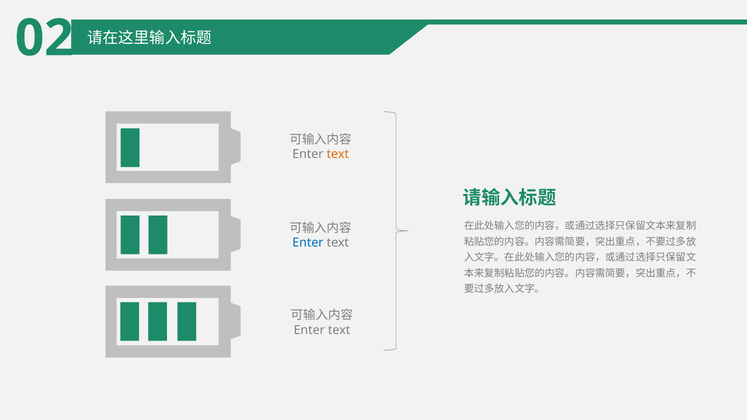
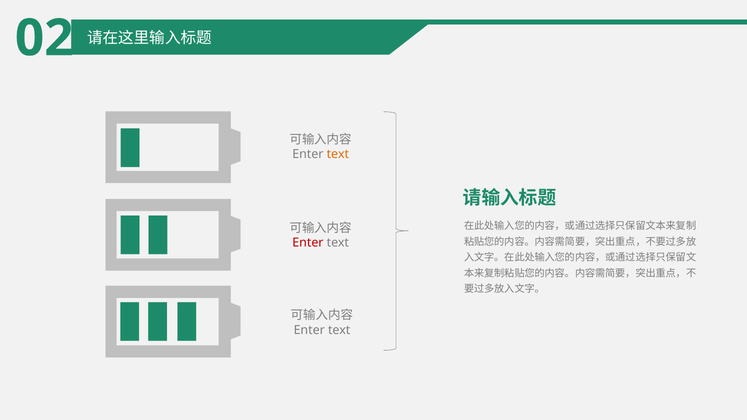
Enter at (308, 243) colour: blue -> red
